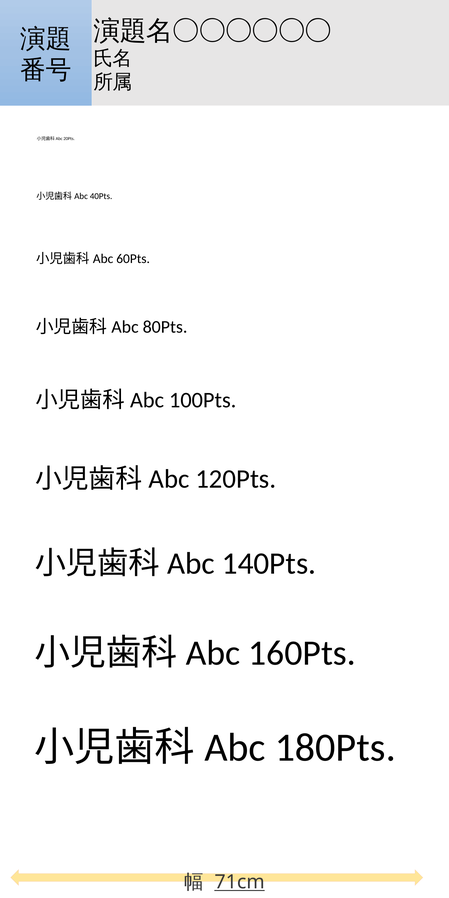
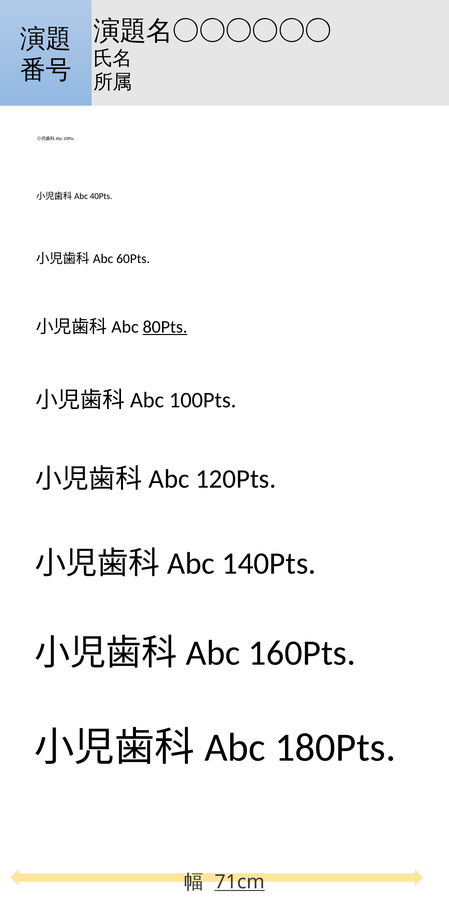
80Pts underline: none -> present
